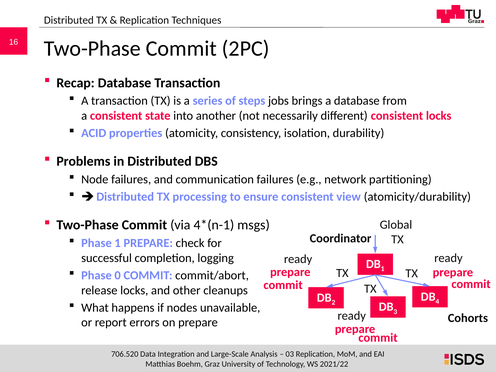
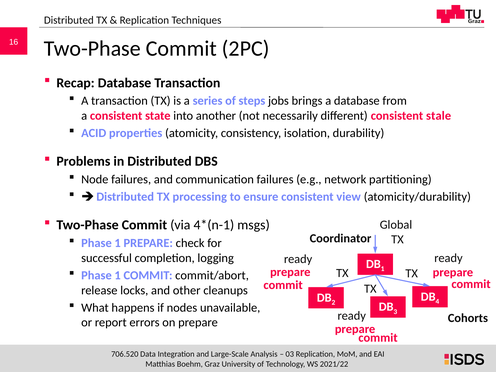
consistent locks: locks -> stale
0 at (118, 275): 0 -> 1
